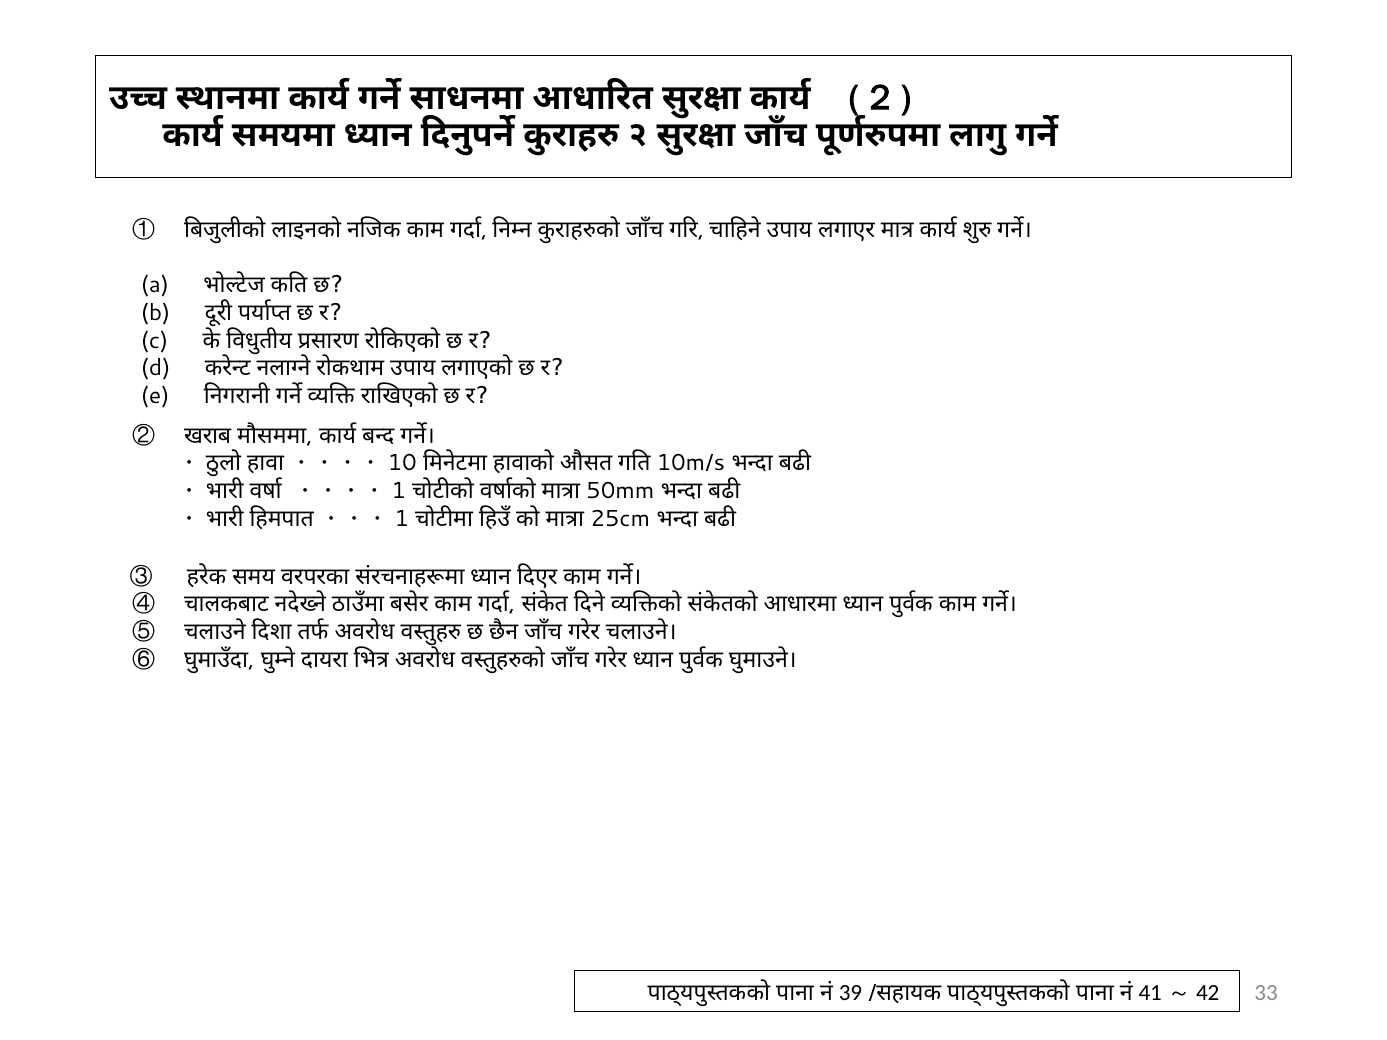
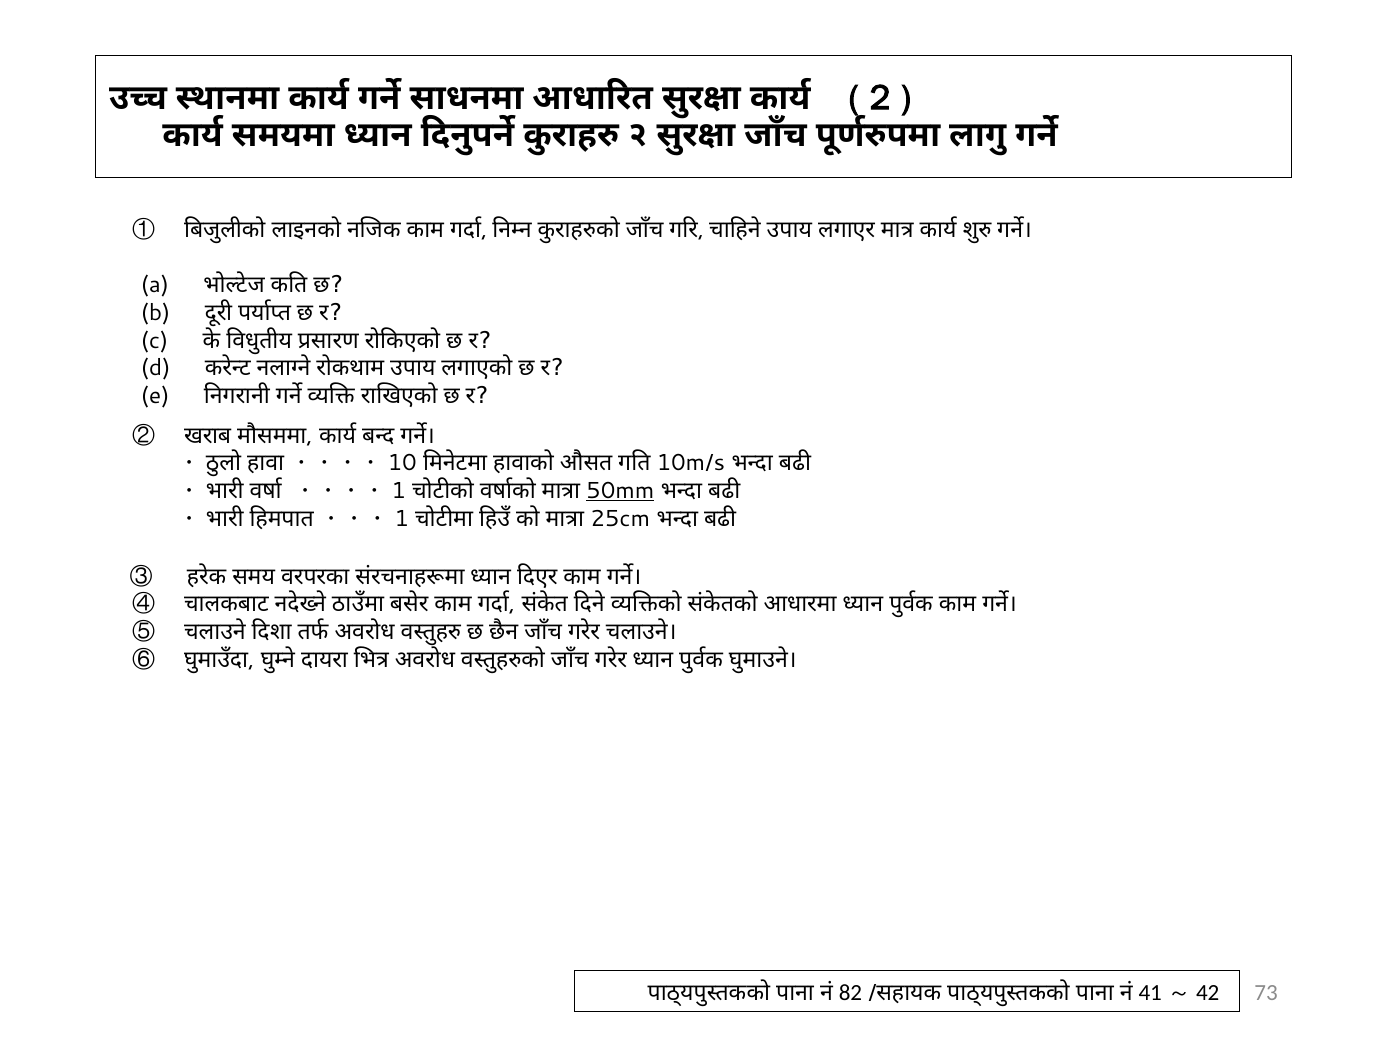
50mm underline: none -> present
39: 39 -> 82
33: 33 -> 73
